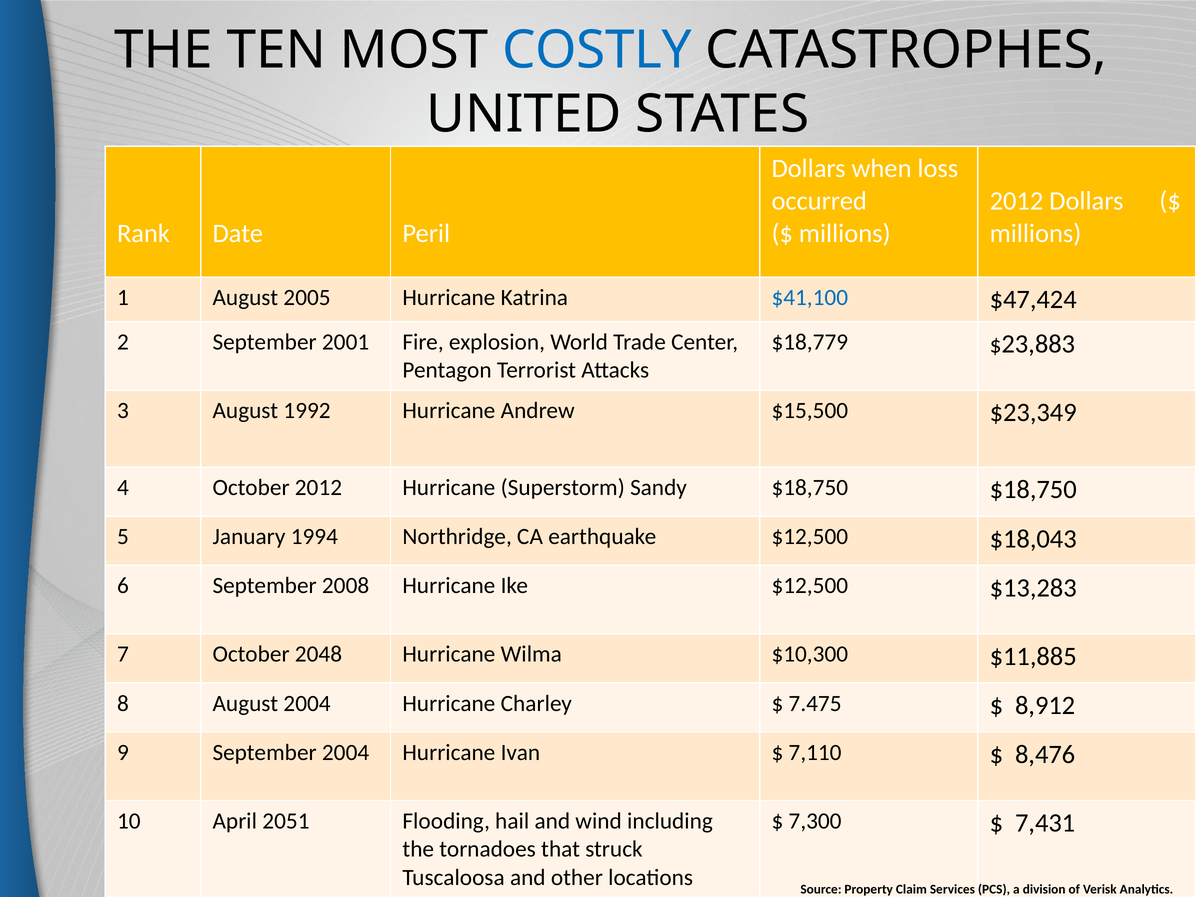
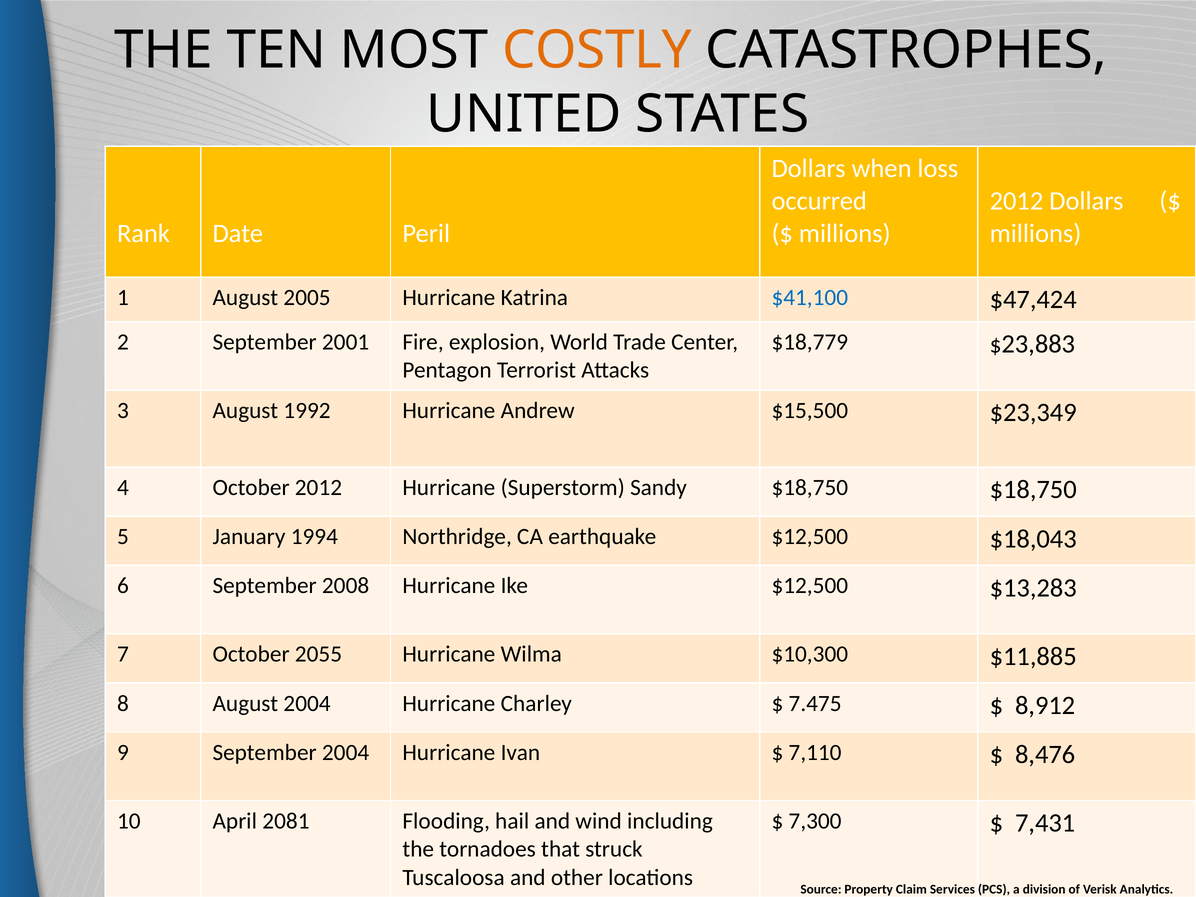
COSTLY colour: blue -> orange
2048: 2048 -> 2055
2051: 2051 -> 2081
